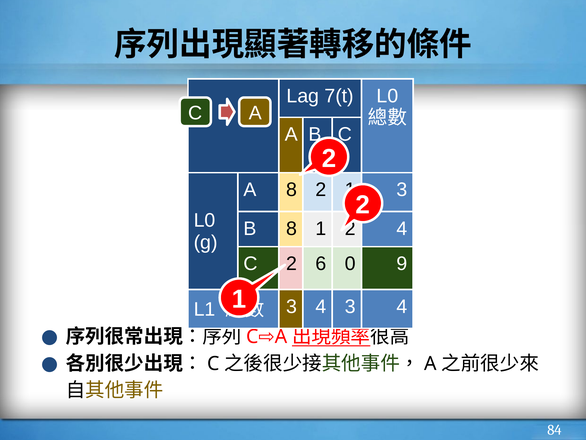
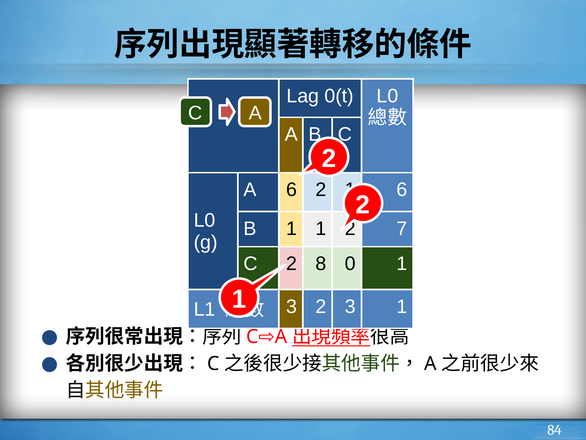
7(t: 7(t -> 0(t
A 8: 8 -> 6
3 at (402, 190): 3 -> 6
B 8: 8 -> 1
4 at (402, 228): 4 -> 7
6: 6 -> 8
0 9: 9 -> 1
4 at (321, 306): 4 -> 2
4 at (402, 306): 4 -> 1
